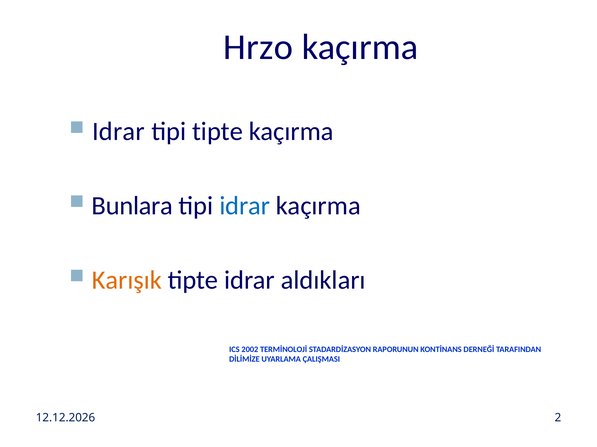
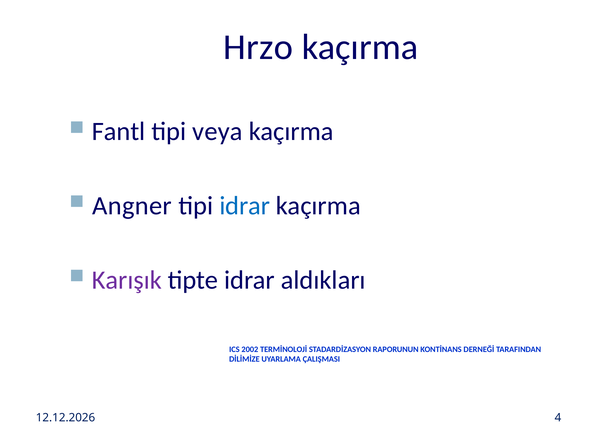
Idrar at (118, 132): Idrar -> Fantl
tipi tipte: tipte -> veya
Bunlara: Bunlara -> Angner
Karışık colour: orange -> purple
2: 2 -> 4
